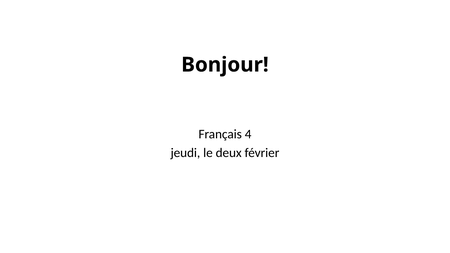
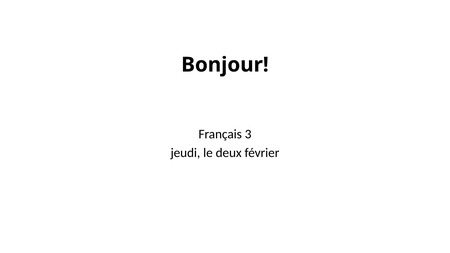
4: 4 -> 3
